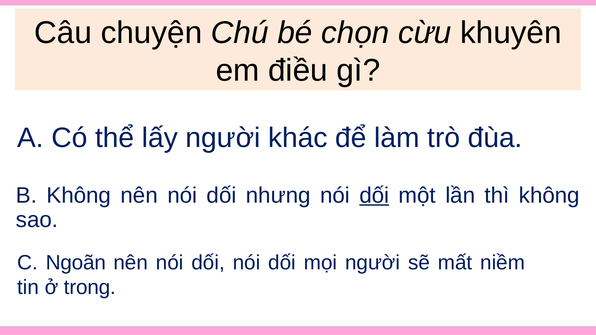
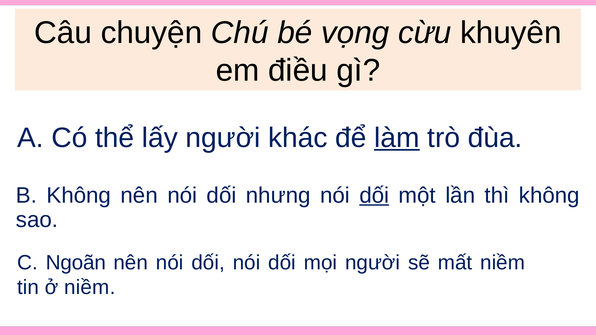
chọn: chọn -> vọng
làm underline: none -> present
ở trong: trong -> niềm
